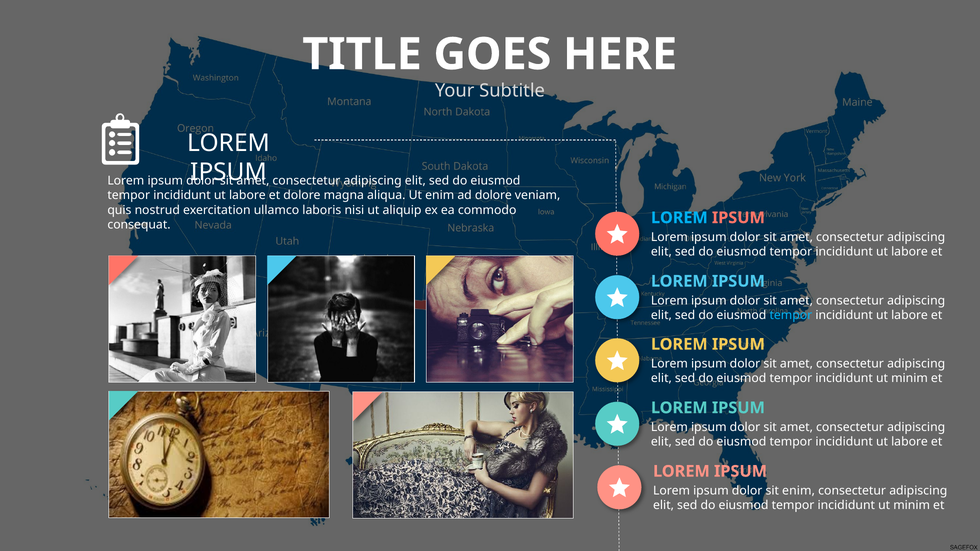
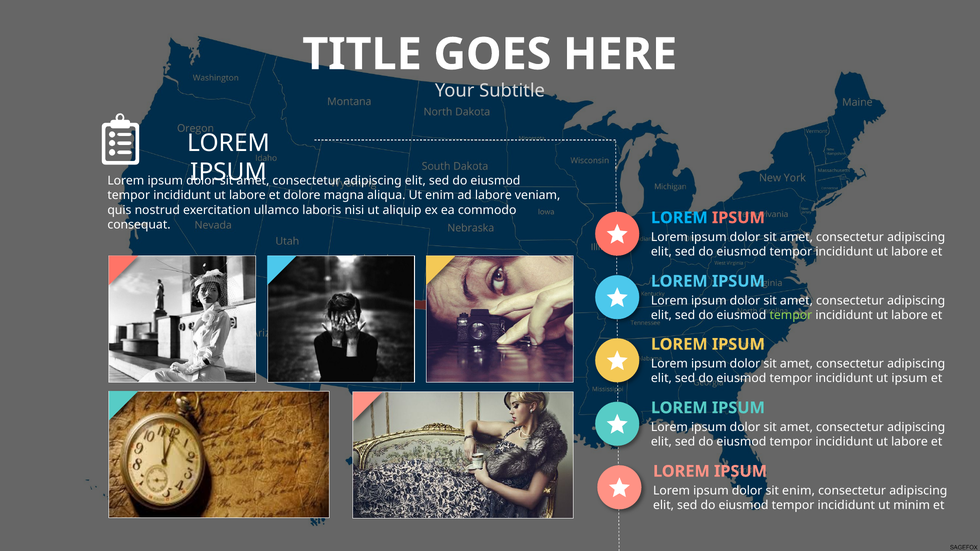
ad dolore: dolore -> labore
tempor at (791, 315) colour: light blue -> light green
minim at (910, 379): minim -> ipsum
